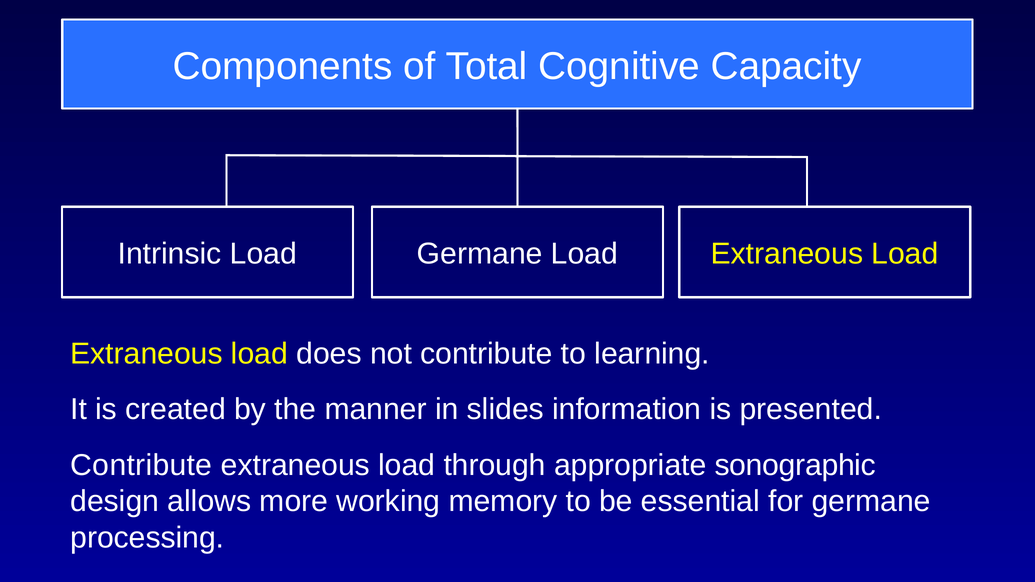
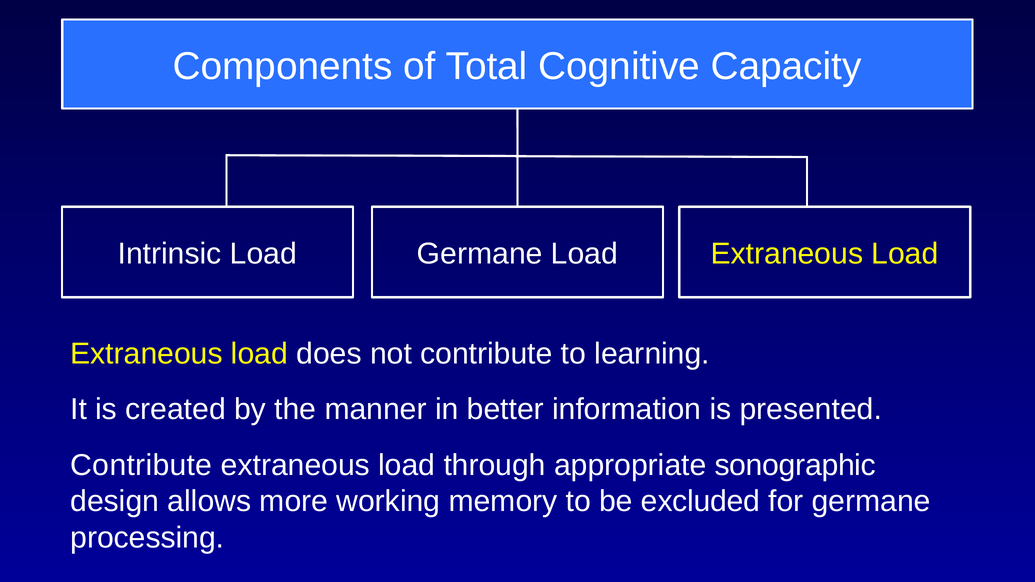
slides: slides -> better
essential: essential -> excluded
